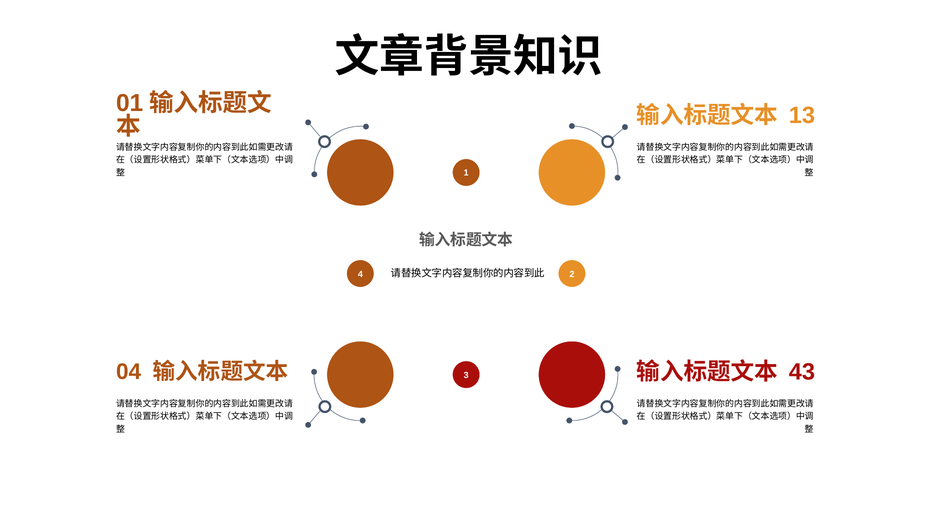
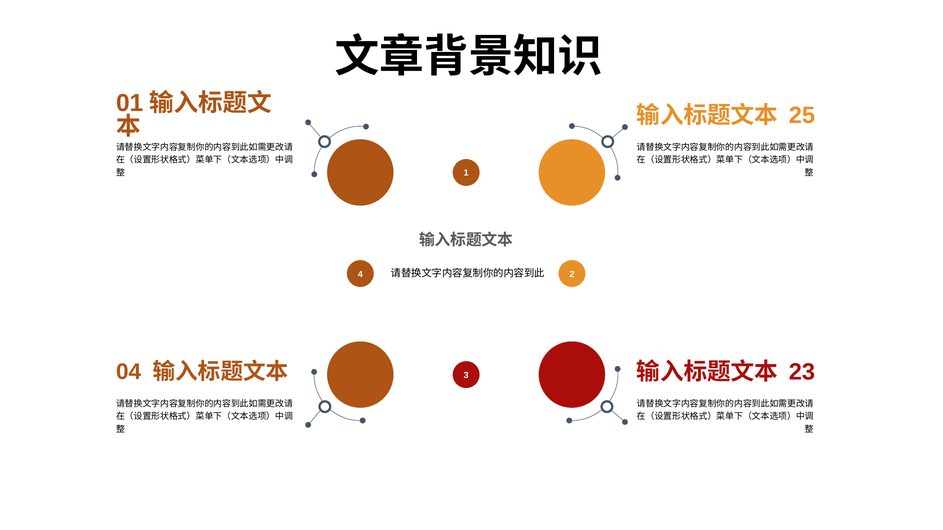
13: 13 -> 25
43: 43 -> 23
